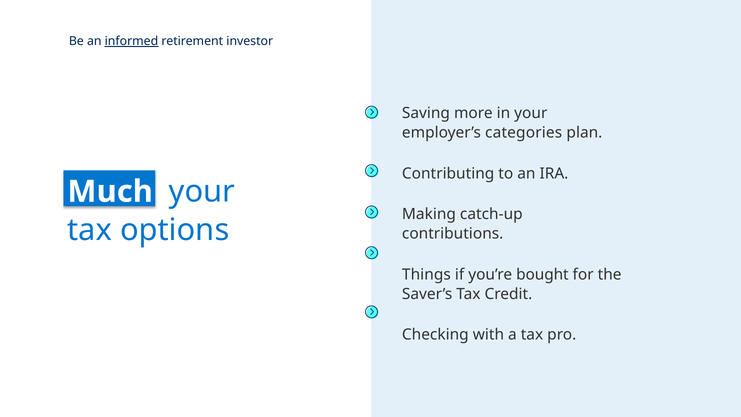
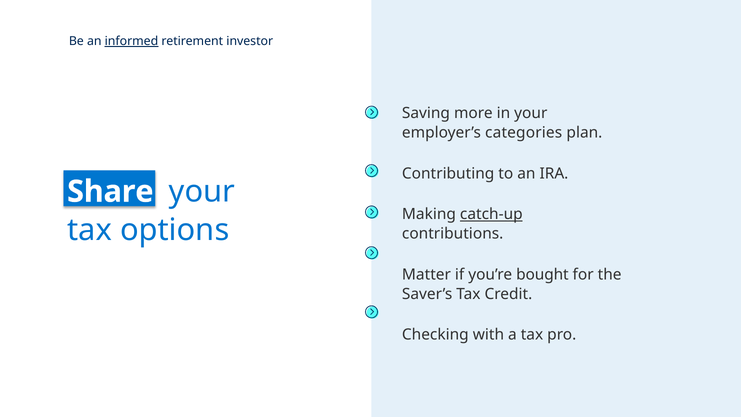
Much: Much -> Share
catch-up underline: none -> present
Things: Things -> Matter
